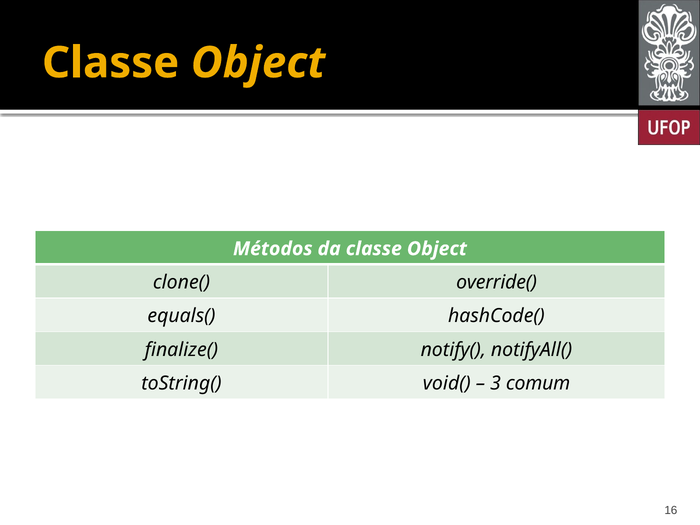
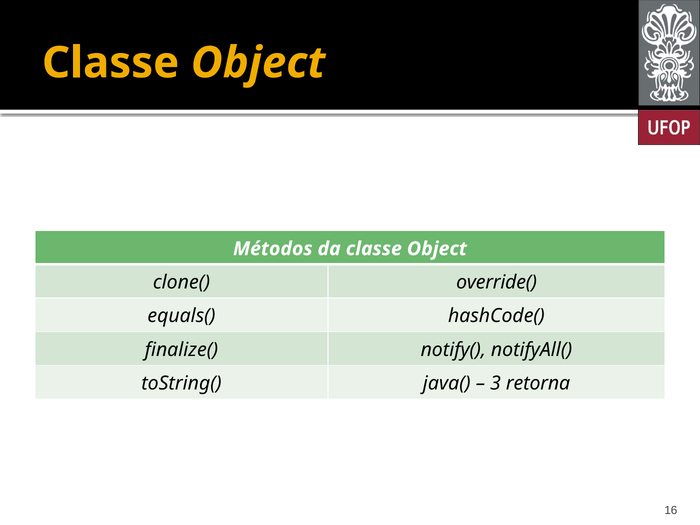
void(: void( -> java(
comum: comum -> retorna
